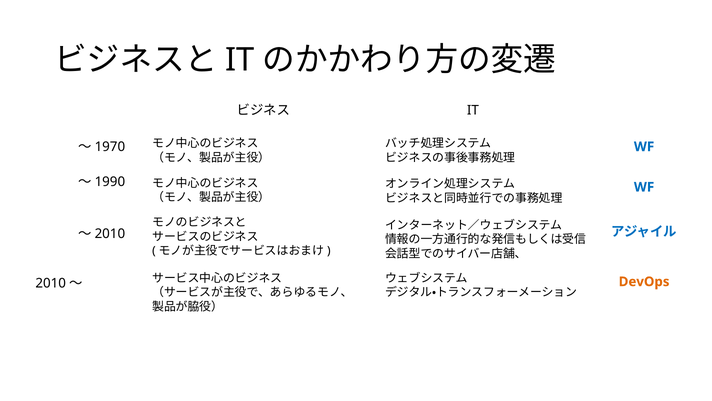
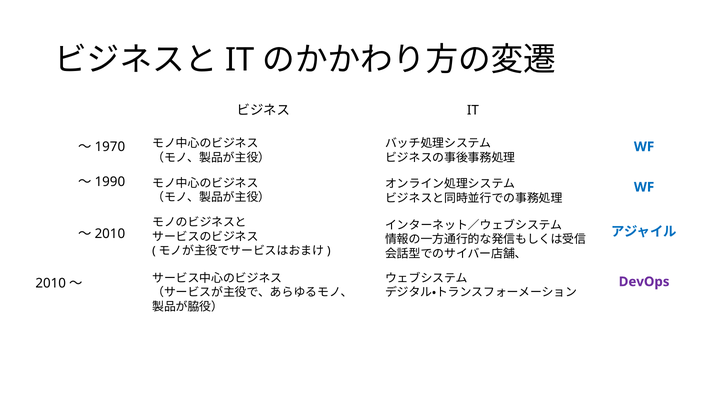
DevOps colour: orange -> purple
